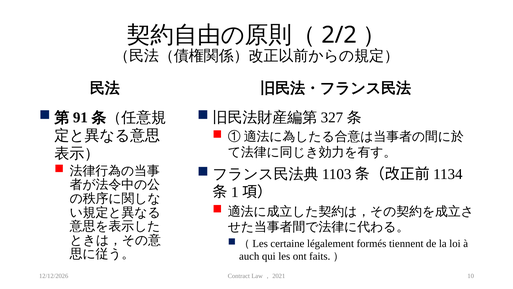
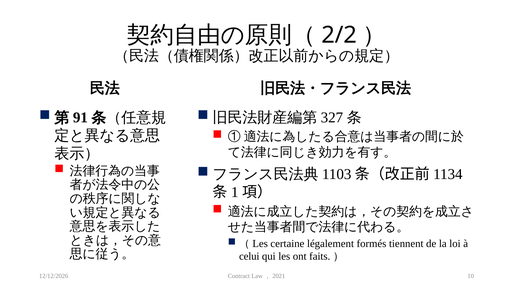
auch: auch -> celui
